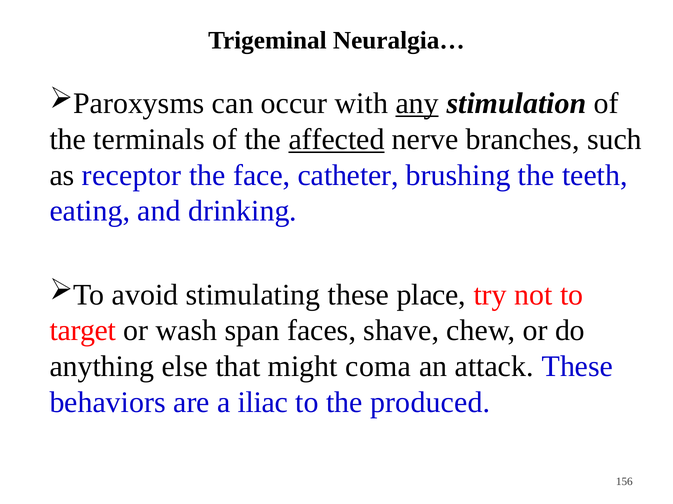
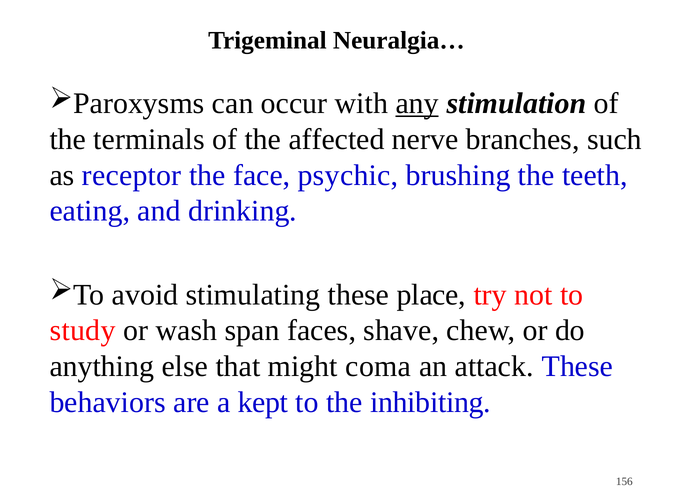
affected underline: present -> none
catheter: catheter -> psychic
target: target -> study
iliac: iliac -> kept
produced: produced -> inhibiting
